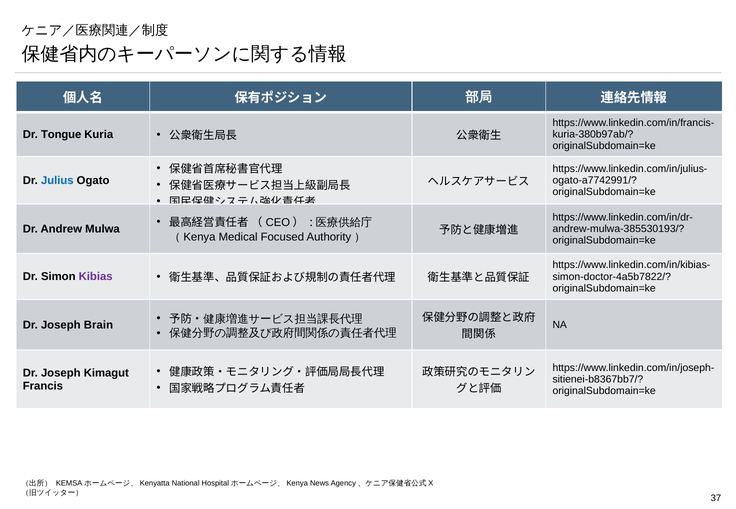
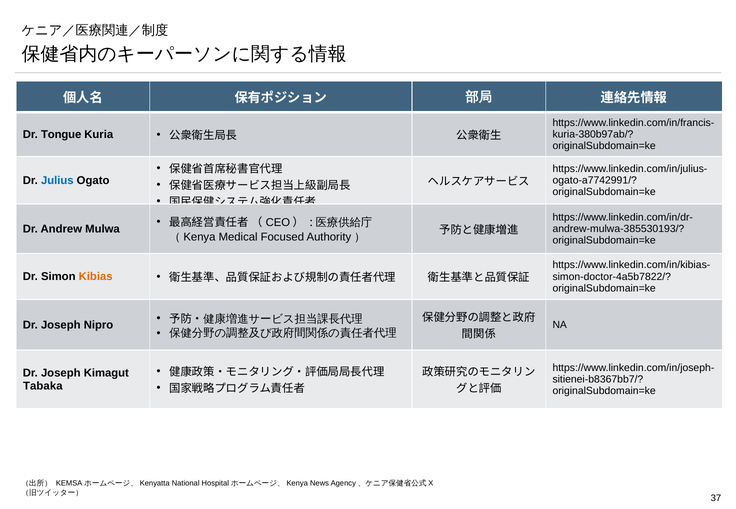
Kibias colour: purple -> orange
Brain: Brain -> Nipro
Francis: Francis -> Tabaka
